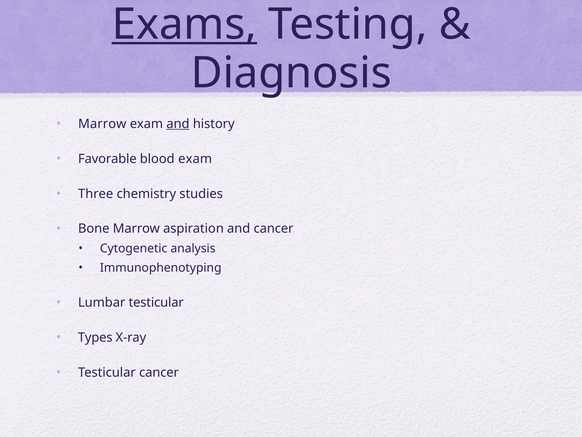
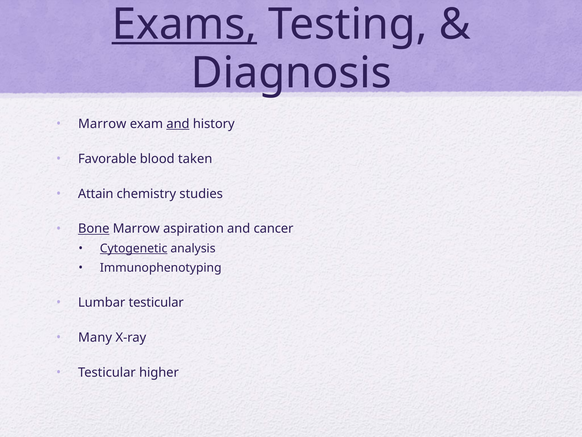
blood exam: exam -> taken
Three: Three -> Attain
Bone underline: none -> present
Cytogenetic underline: none -> present
Types: Types -> Many
Testicular cancer: cancer -> higher
